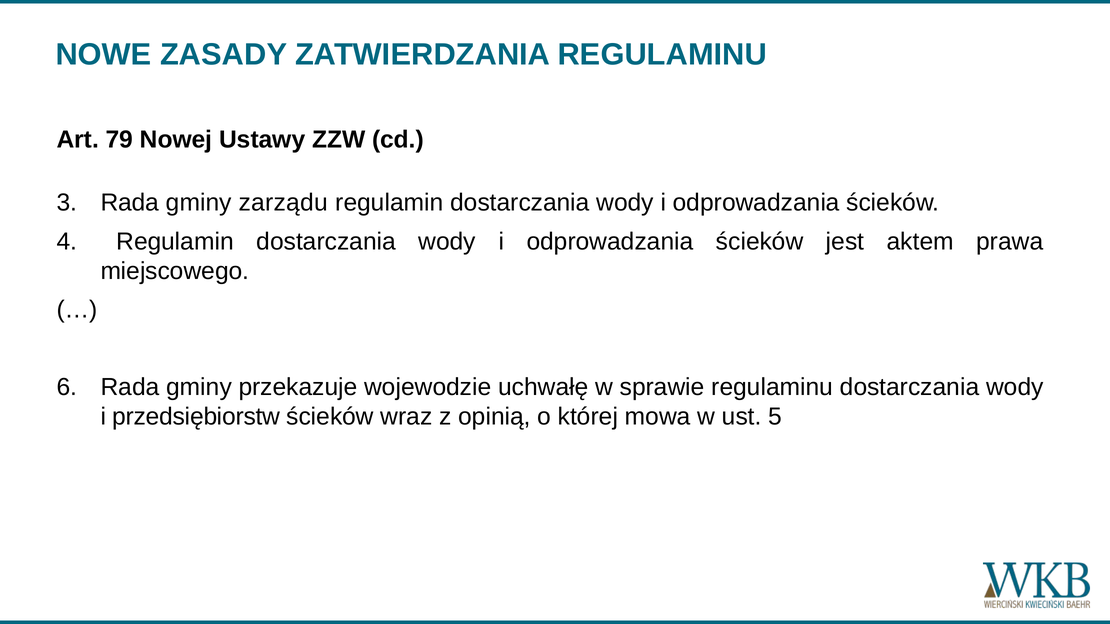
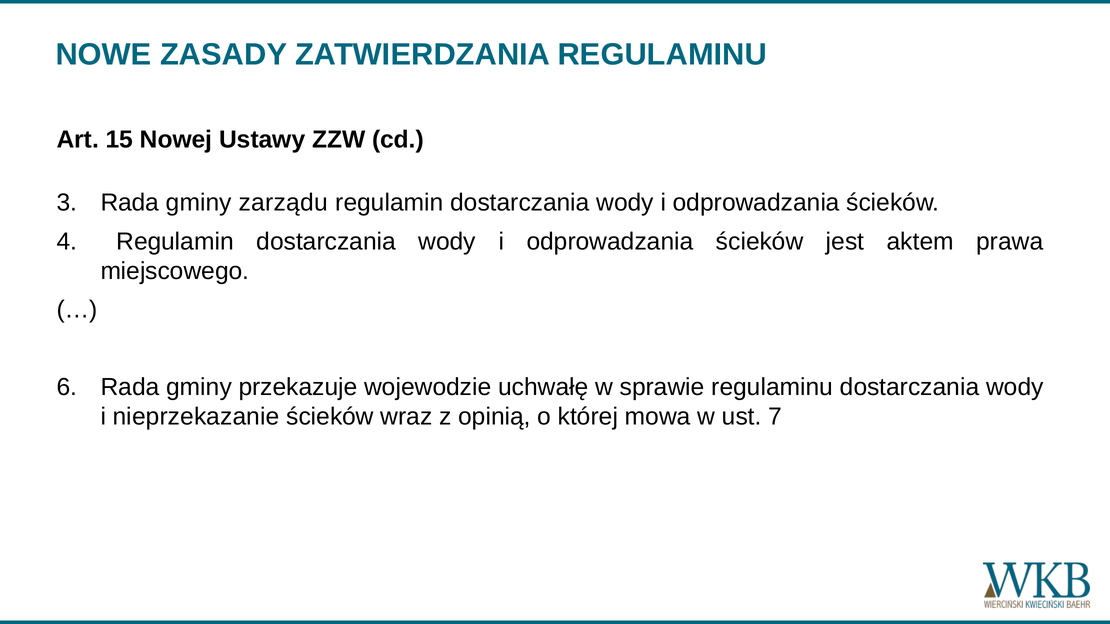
79: 79 -> 15
przedsiębiorstw: przedsiębiorstw -> nieprzekazanie
5: 5 -> 7
